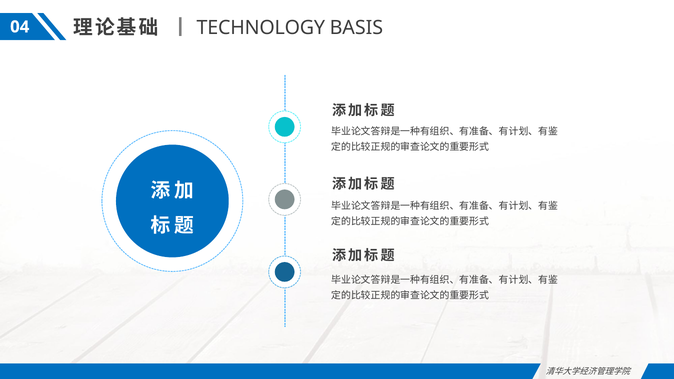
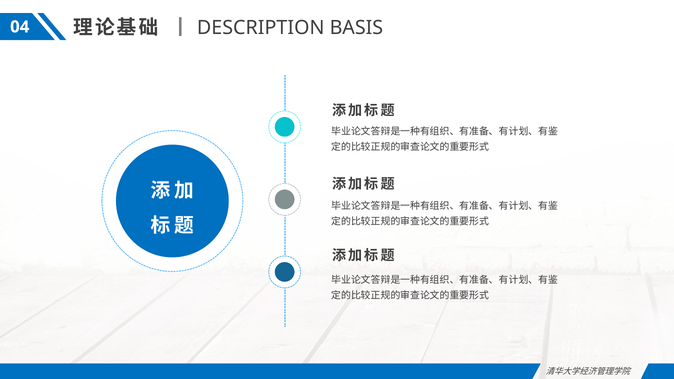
TECHNOLOGY: TECHNOLOGY -> DESCRIPTION
